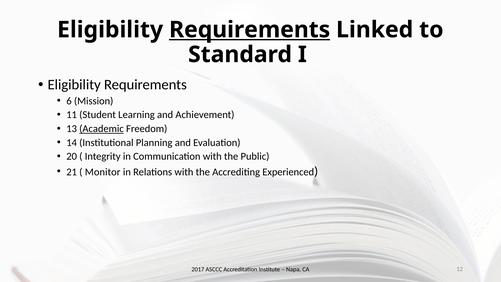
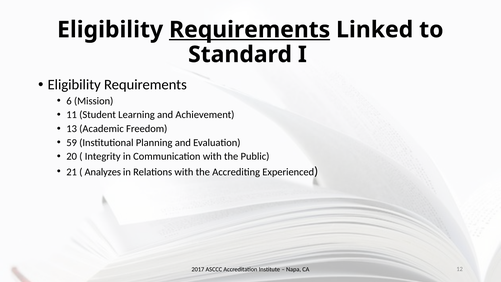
Academic underline: present -> none
14: 14 -> 59
Monitor: Monitor -> Analyzes
